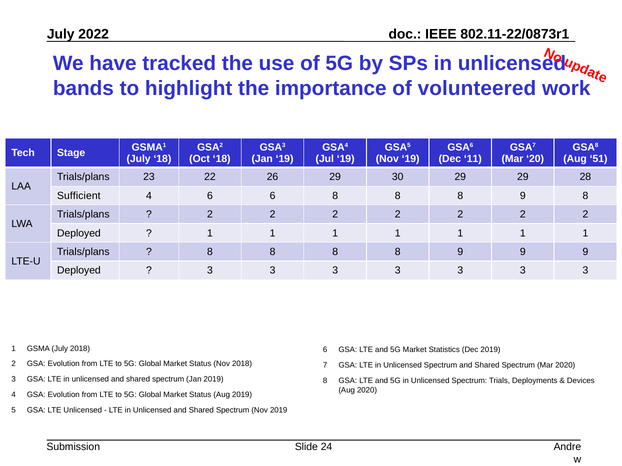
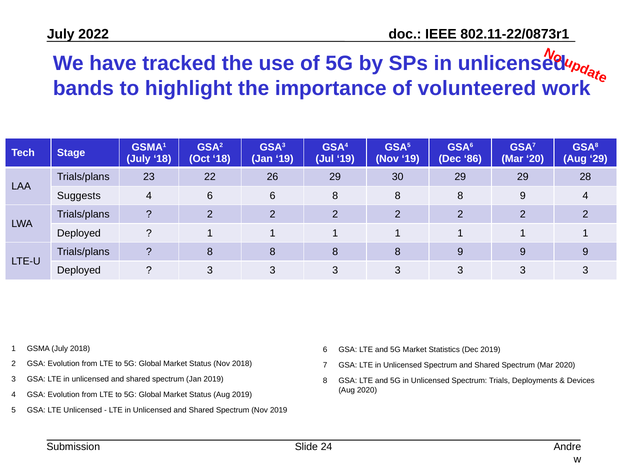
11: 11 -> 86
Aug 51: 51 -> 29
Sufficient: Sufficient -> Suggests
9 8: 8 -> 4
